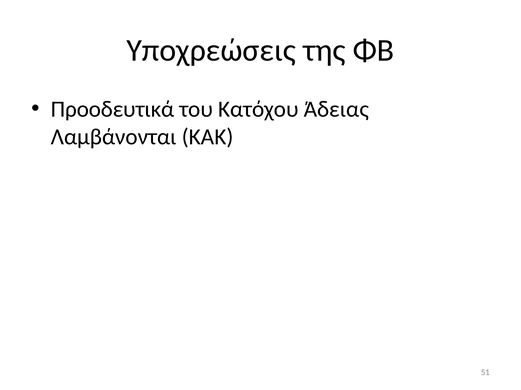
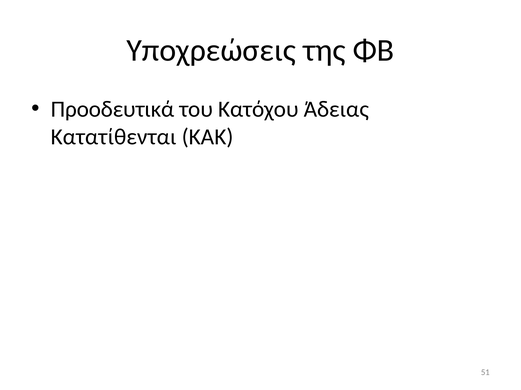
Λαμβάνονται: Λαμβάνονται -> Κατατίθενται
